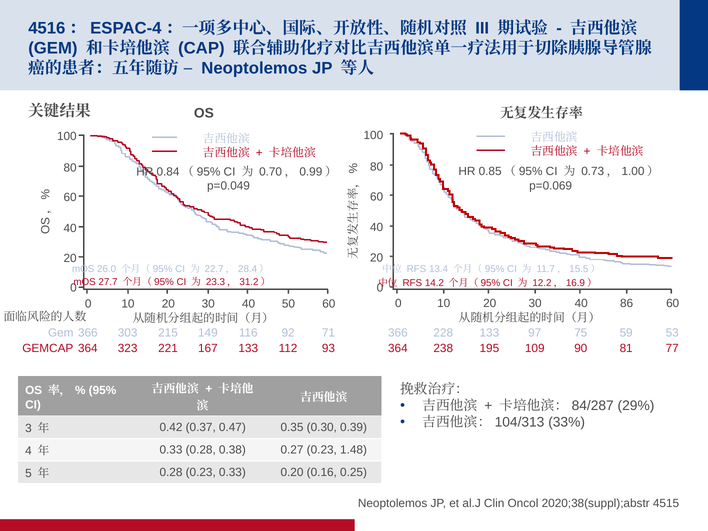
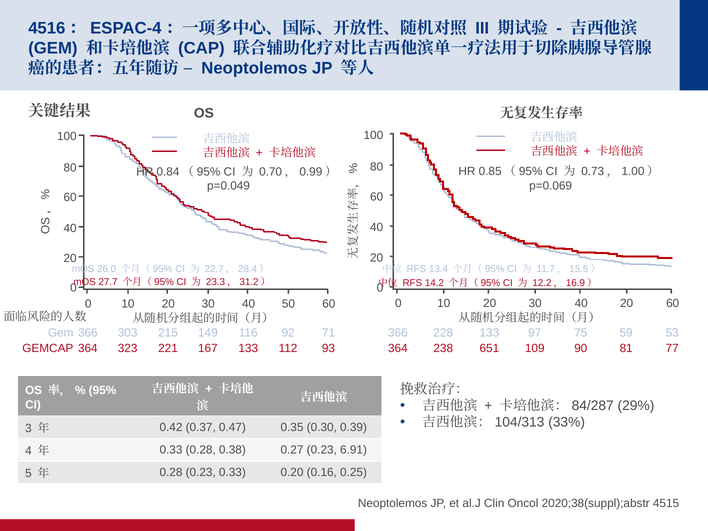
30 40 86: 86 -> 20
195: 195 -> 651
1.48: 1.48 -> 6.91
